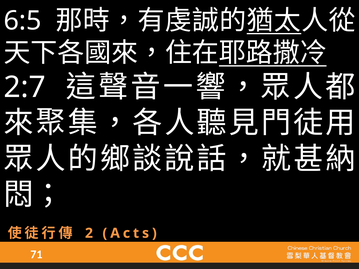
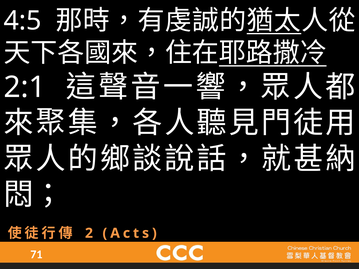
6:5: 6:5 -> 4:5
2:7: 2:7 -> 2:1
